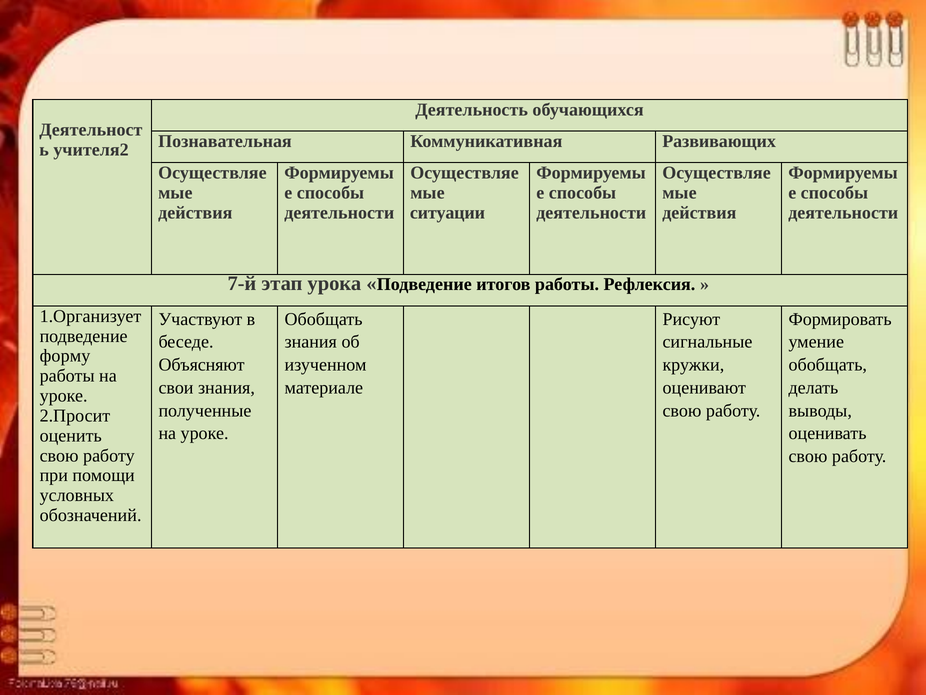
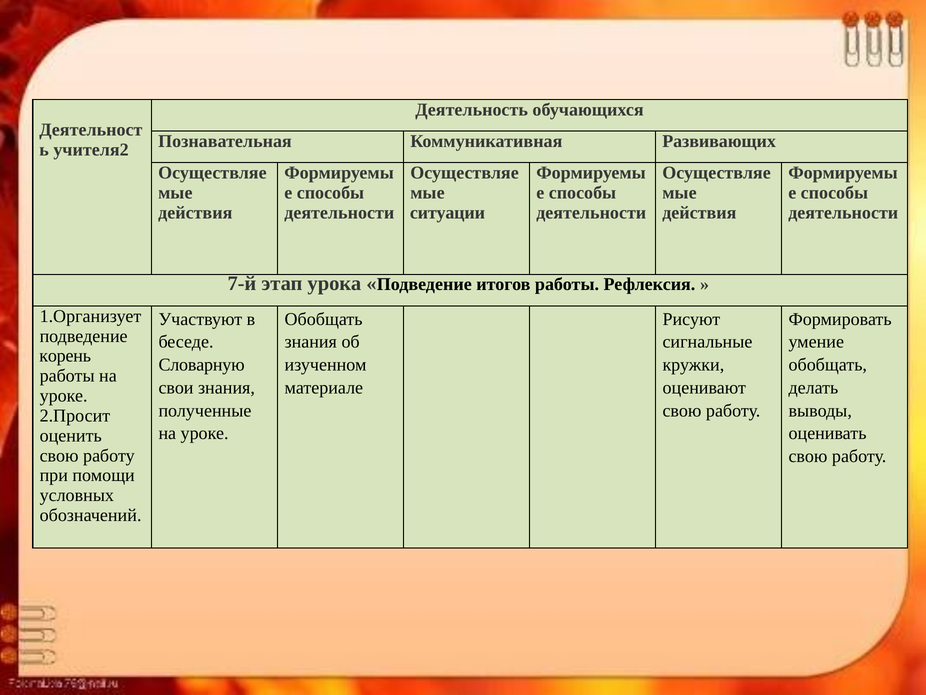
форму: форму -> корень
Объясняют: Объясняют -> Словарную
